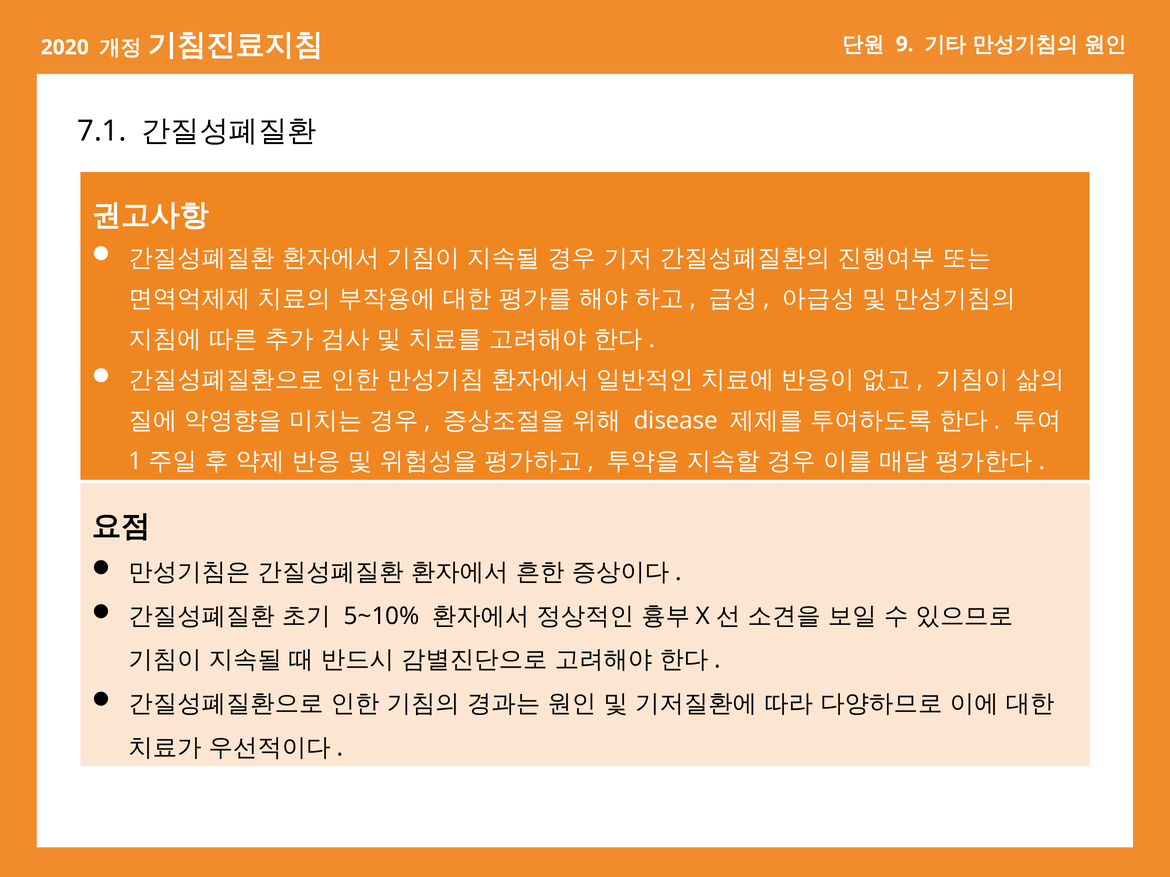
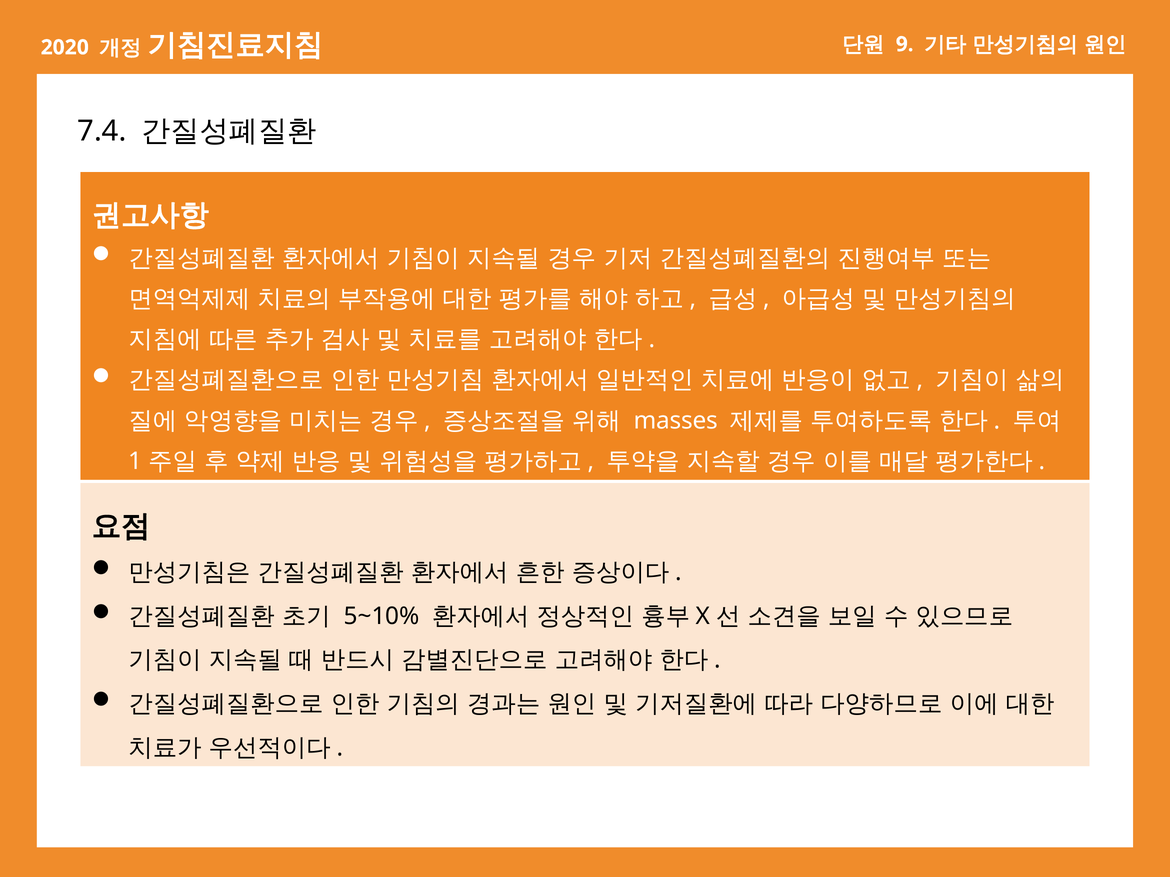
7.1: 7.1 -> 7.4
disease: disease -> masses
